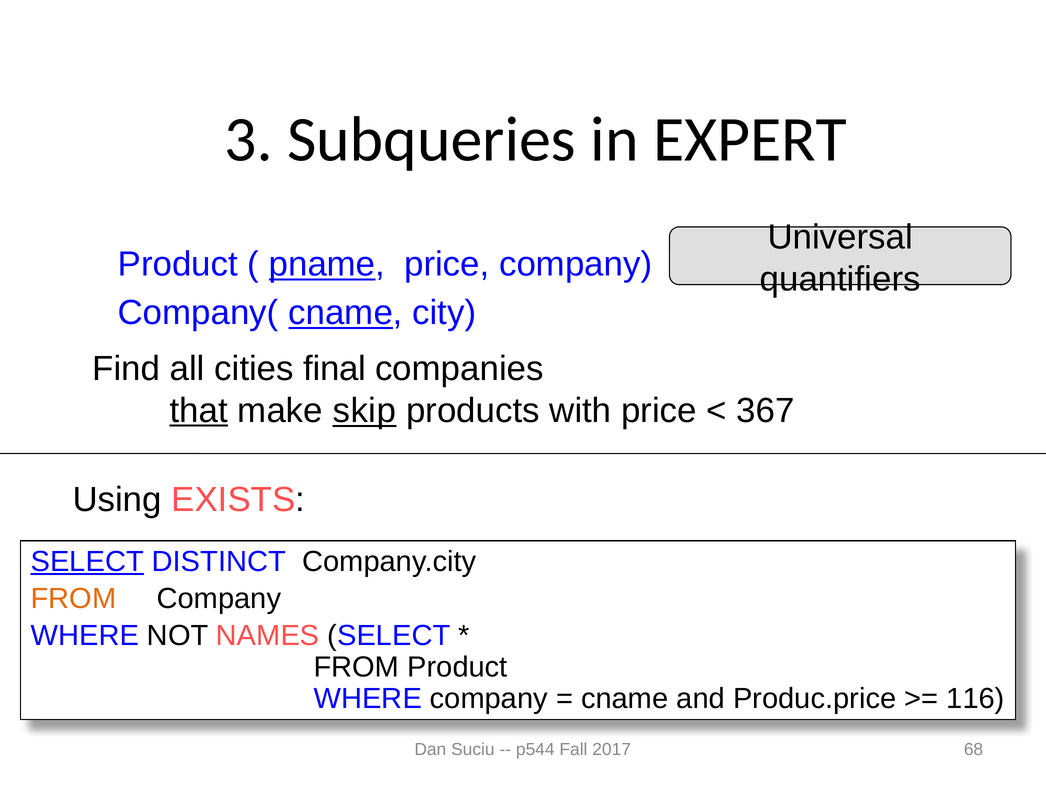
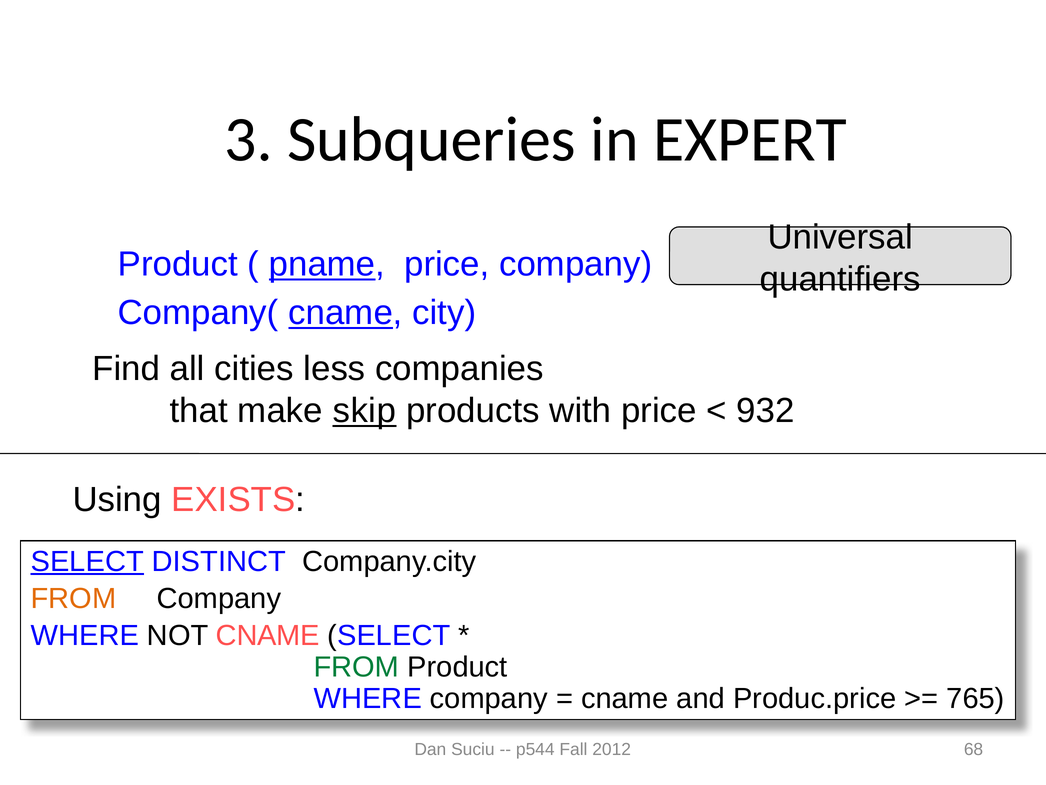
final: final -> less
that underline: present -> none
367: 367 -> 932
NOT NAMES: NAMES -> CNAME
FROM at (356, 667) colour: black -> green
116: 116 -> 765
2017: 2017 -> 2012
